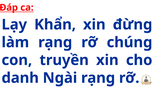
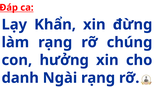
truyền: truyền -> hưởng
